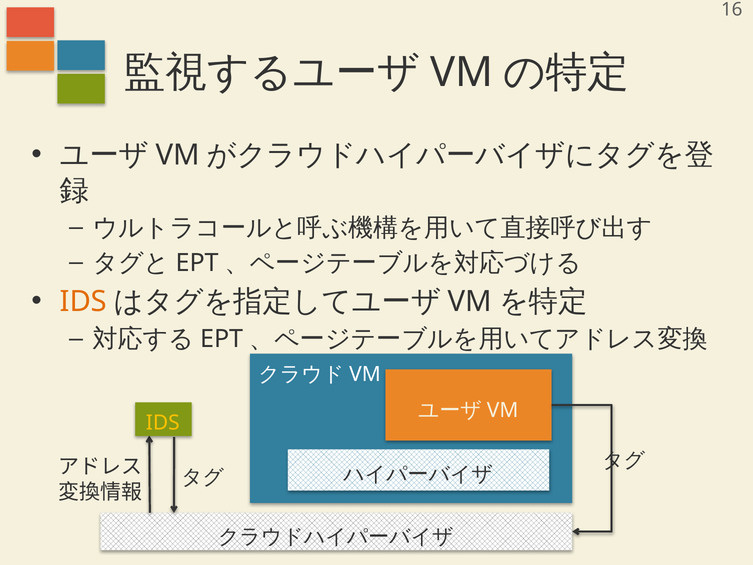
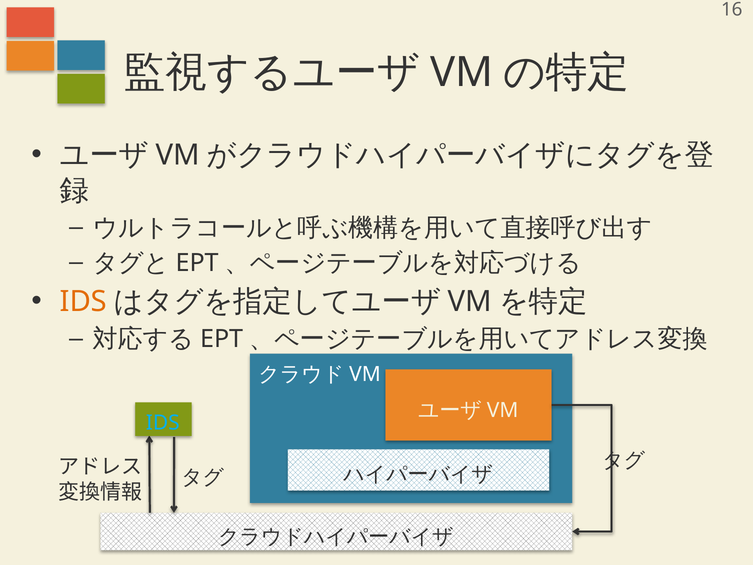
IDS at (163, 423) colour: yellow -> light blue
